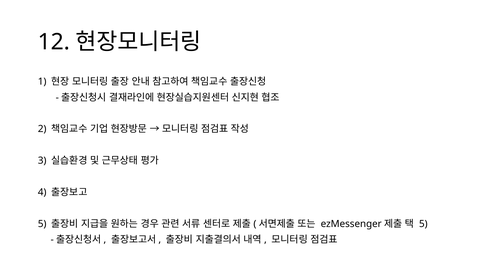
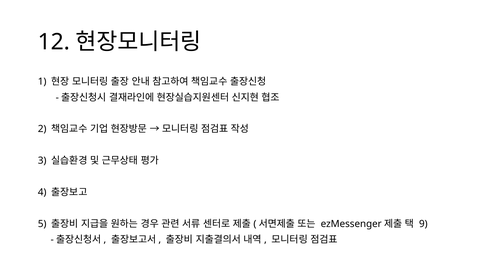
5 at (423, 224): 5 -> 9
